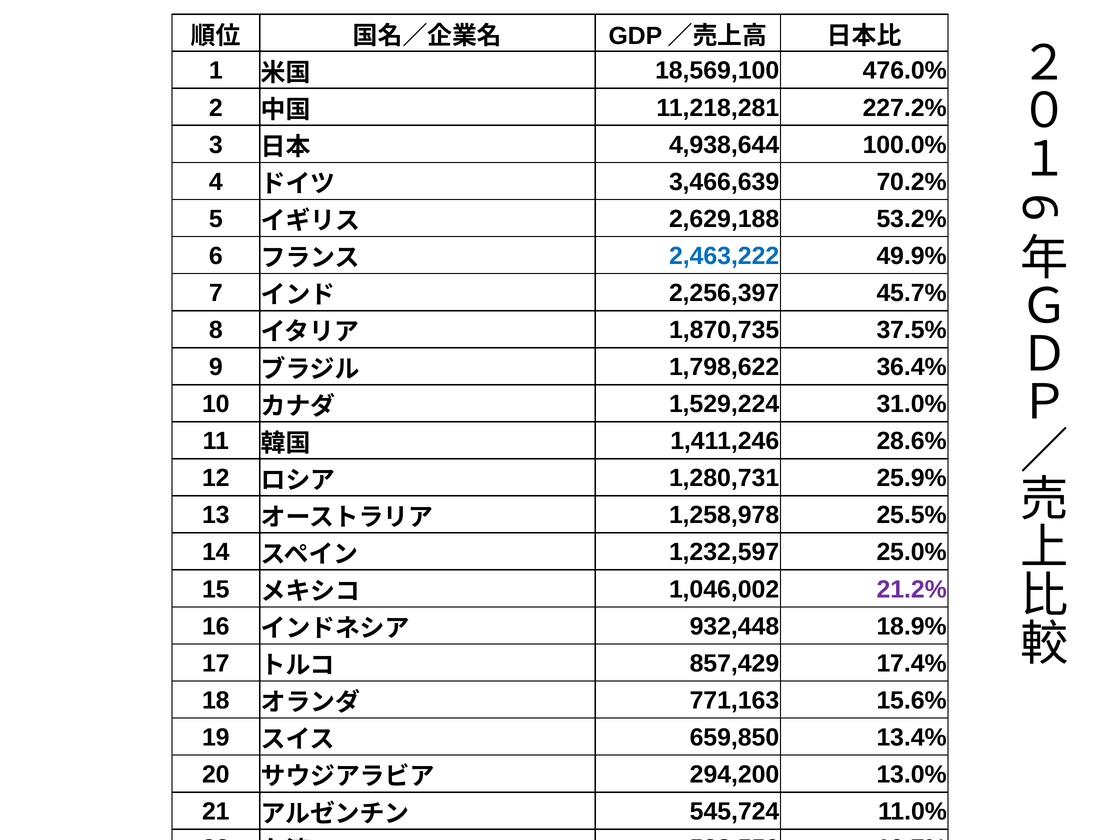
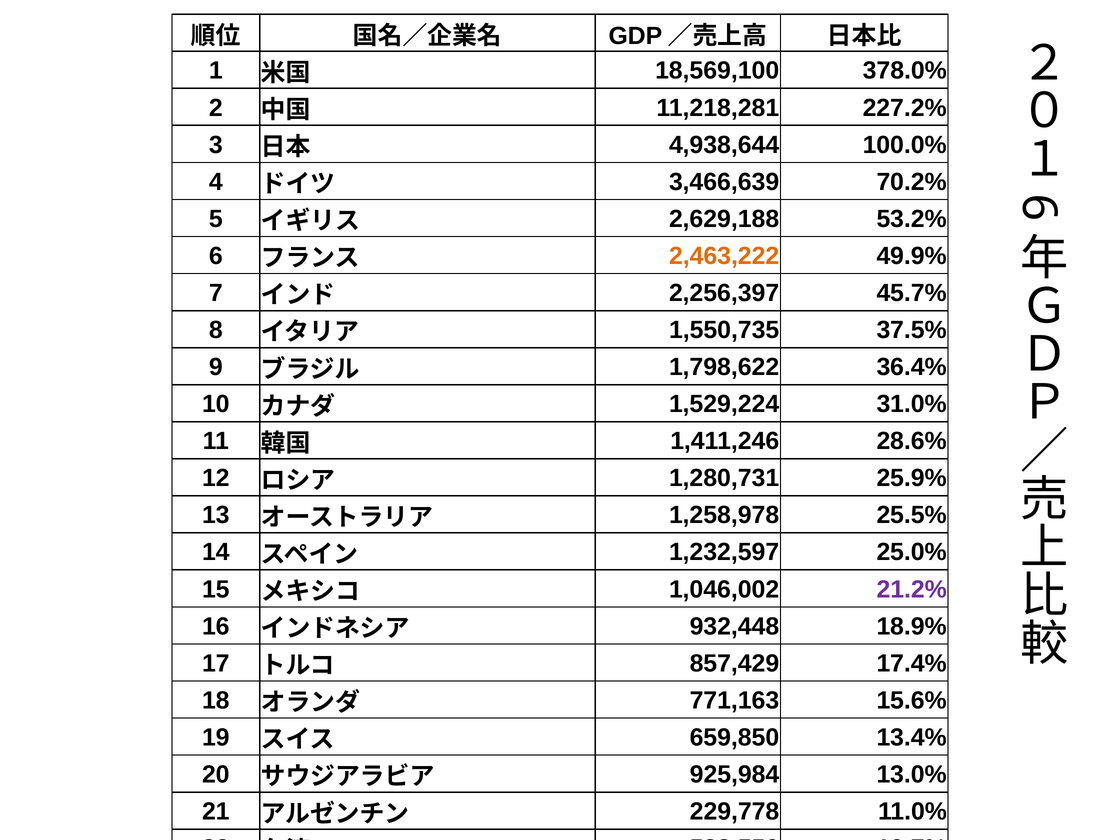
476.0%: 476.0% -> 378.0%
2,463,222 colour: blue -> orange
1,870,735: 1,870,735 -> 1,550,735
294,200: 294,200 -> 925,984
545,724: 545,724 -> 229,778
